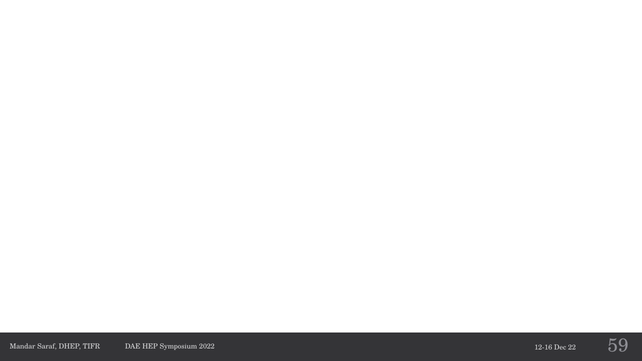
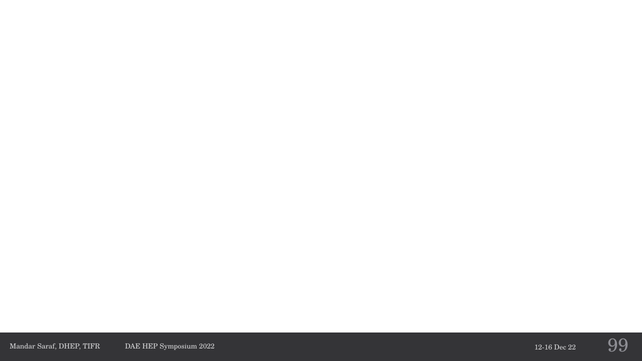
59: 59 -> 99
